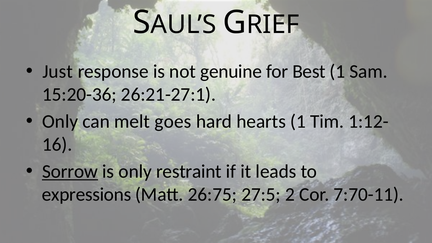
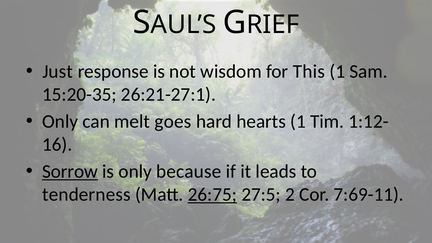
genuine: genuine -> wisdom
Best: Best -> This
15:20-36: 15:20-36 -> 15:20-35
restraint: restraint -> because
expressions: expressions -> tenderness
26:75 underline: none -> present
7:70-11: 7:70-11 -> 7:69-11
